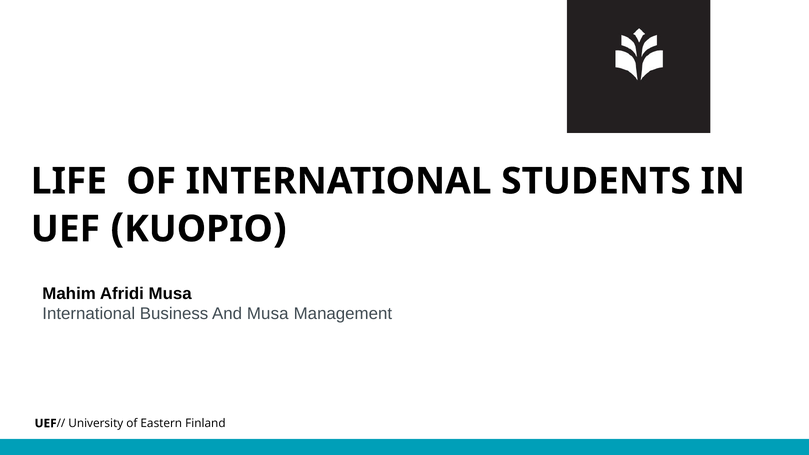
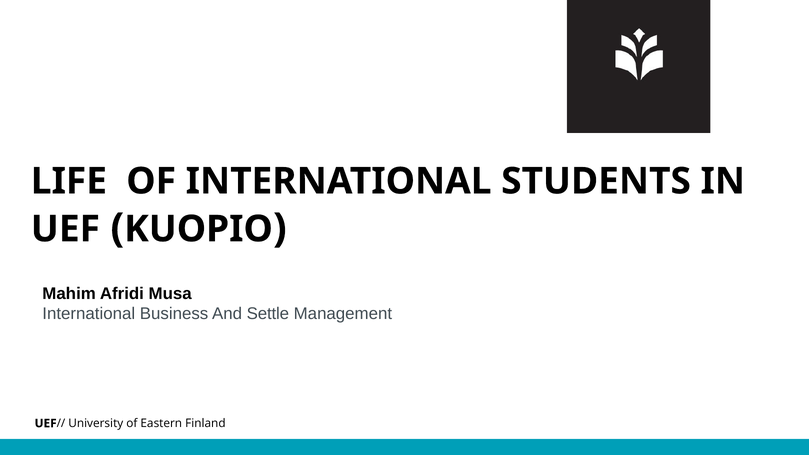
And Musa: Musa -> Settle
